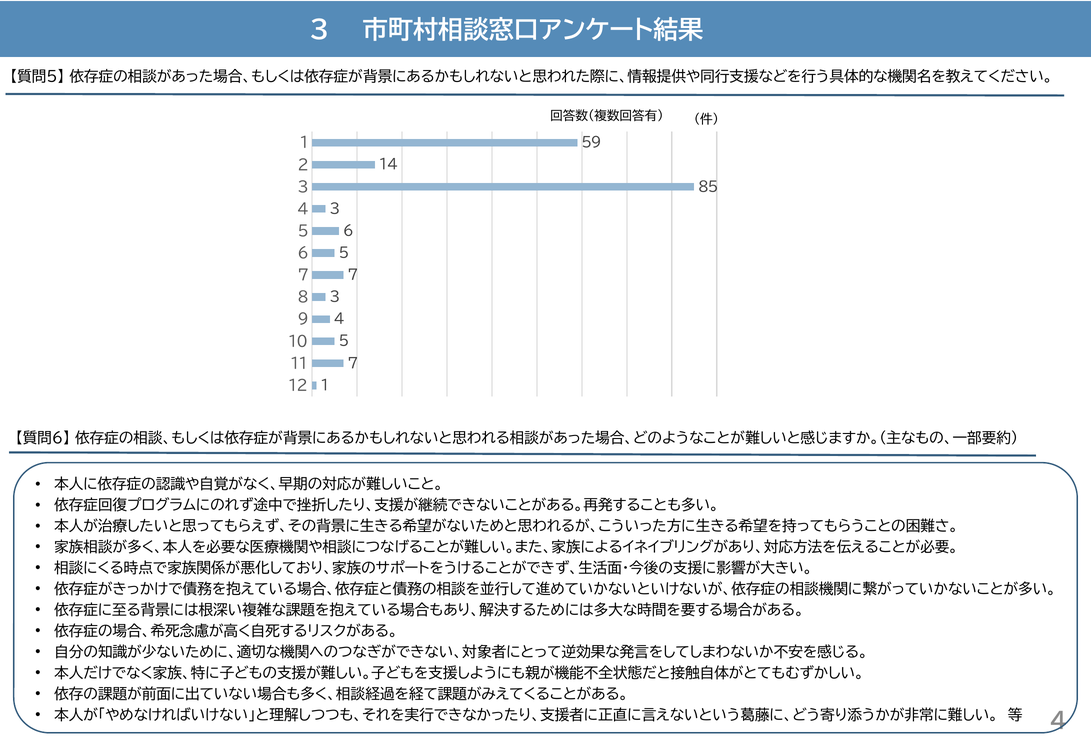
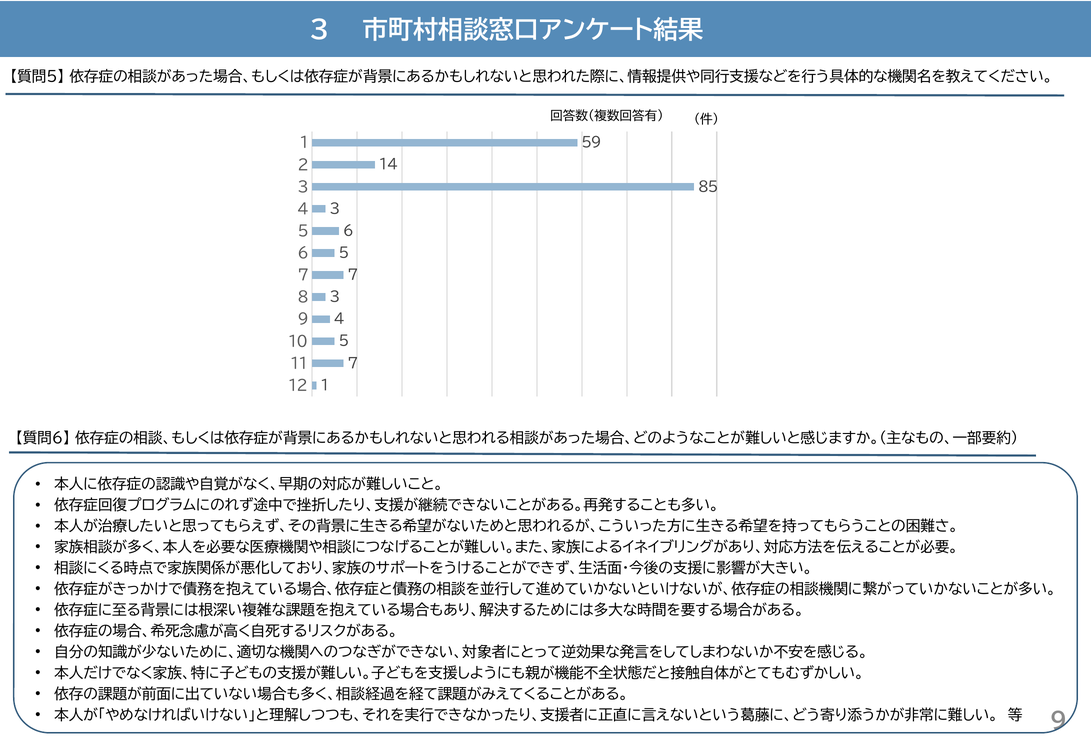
4 at (1059, 722): 4 -> 9
